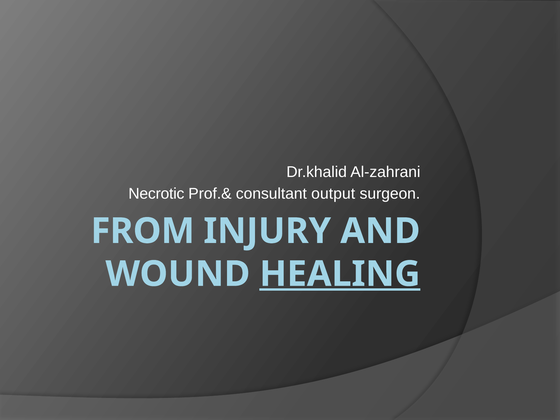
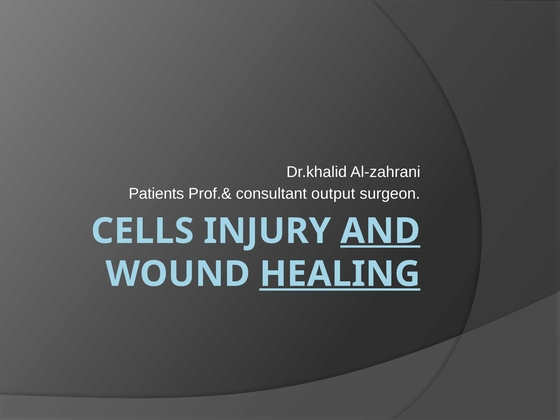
Necrotic: Necrotic -> Patients
FROM: FROM -> CELLS
AND underline: none -> present
